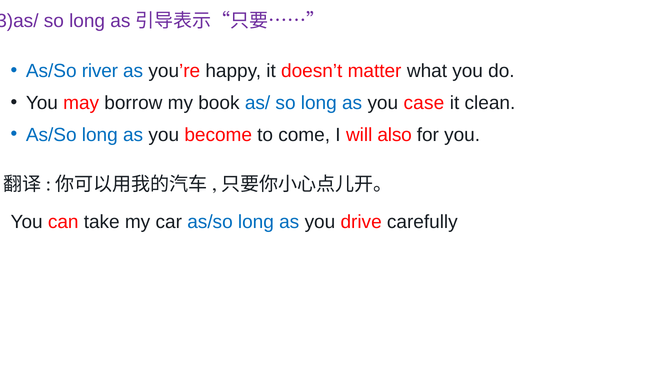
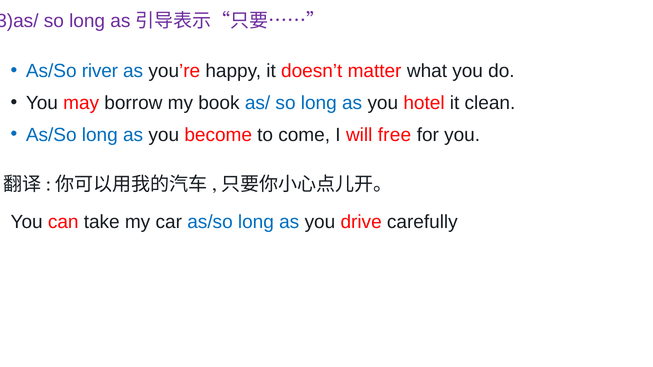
case: case -> hotel
also: also -> free
